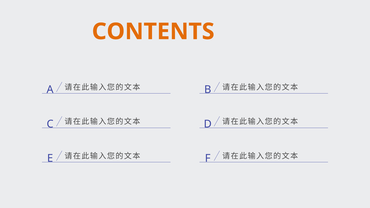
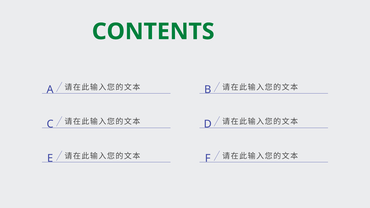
CONTENTS colour: orange -> green
